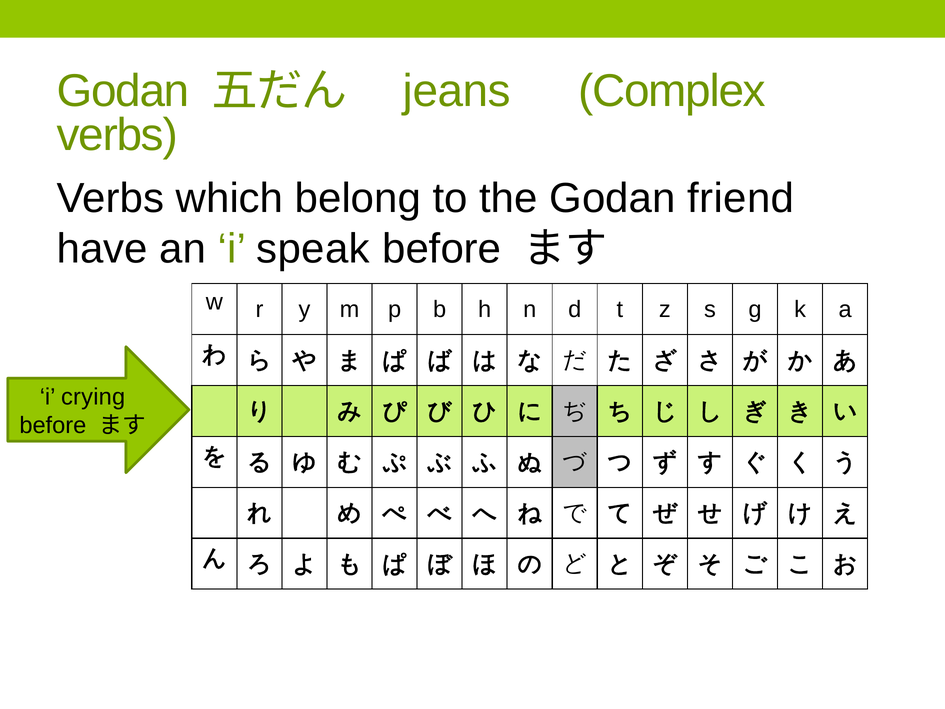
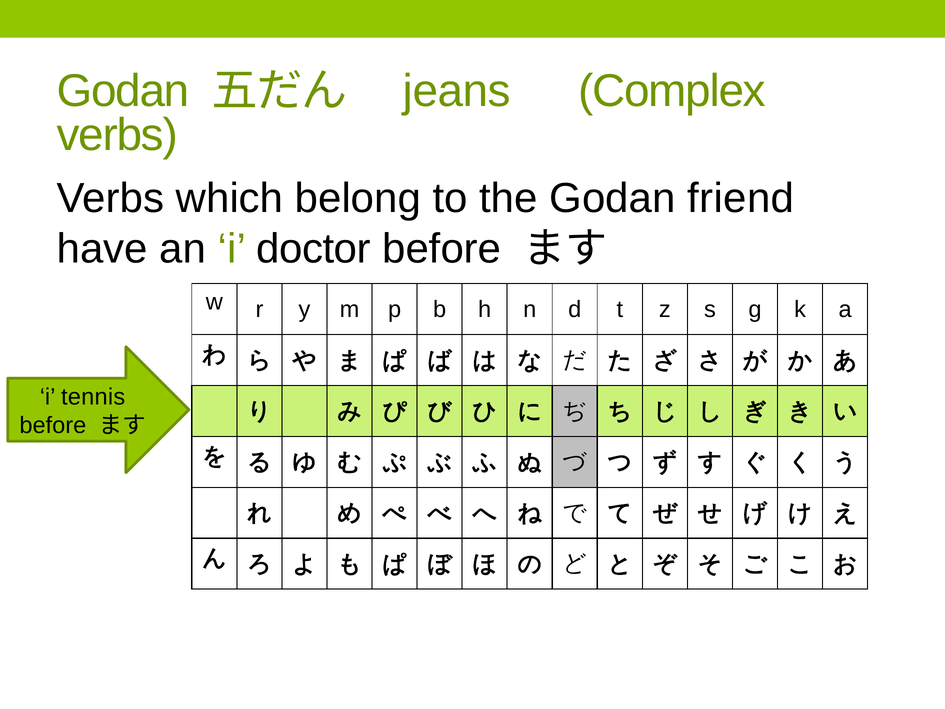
speak: speak -> doctor
crying: crying -> tennis
